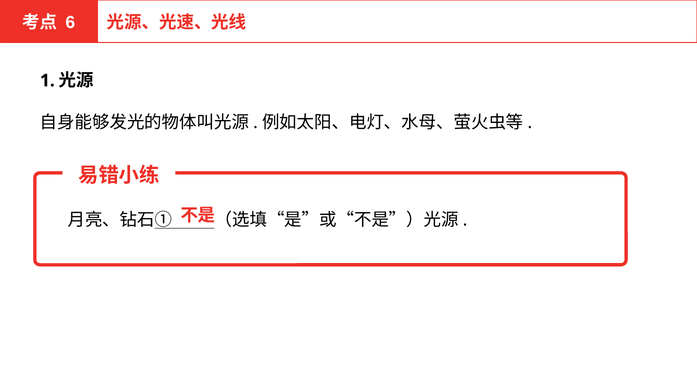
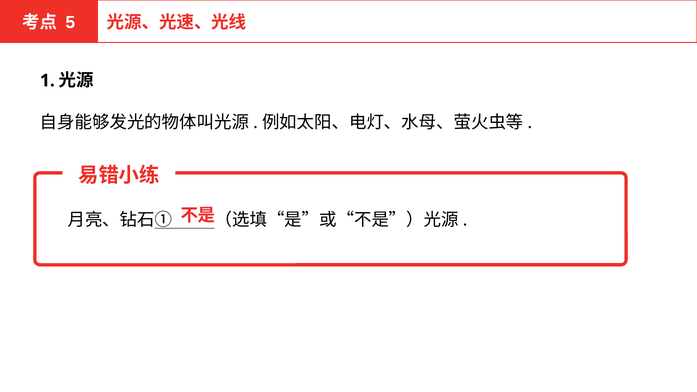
6: 6 -> 5
